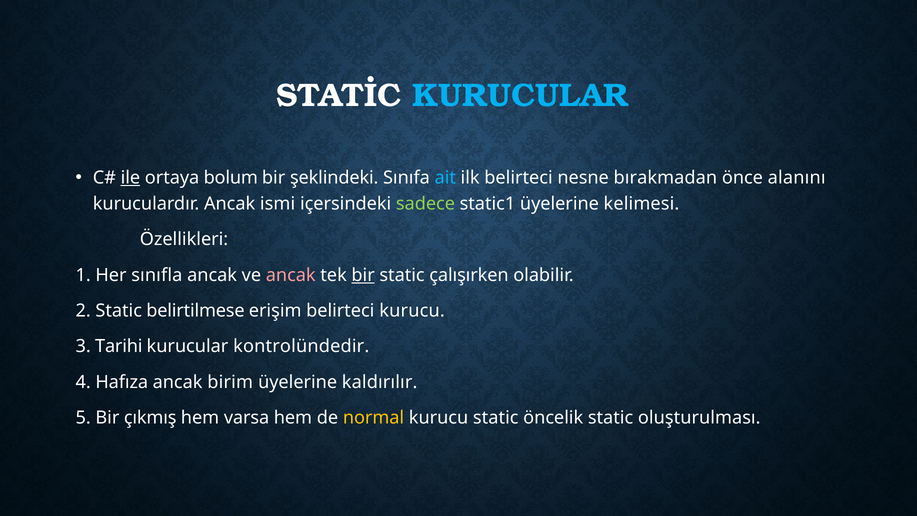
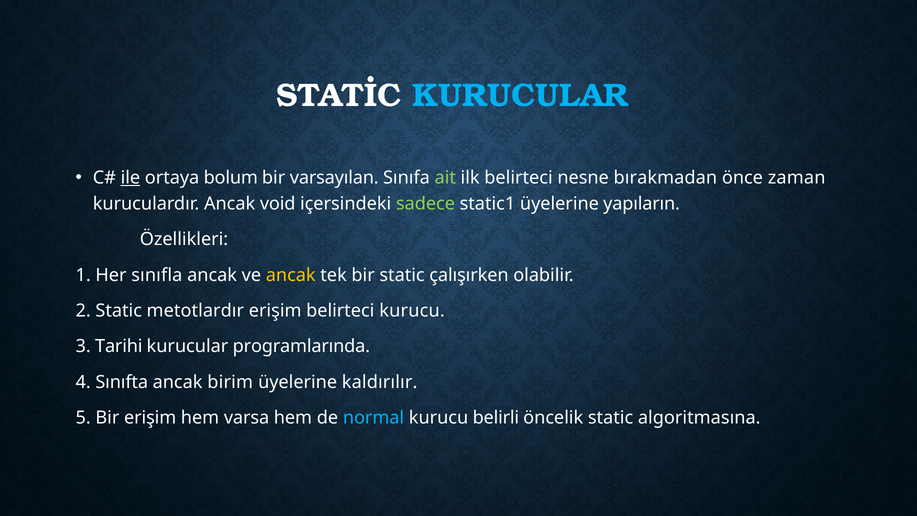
şeklindeki: şeklindeki -> varsayılan
ait colour: light blue -> light green
alanını: alanını -> zaman
ismi: ismi -> void
kelimesi: kelimesi -> yapıların
ancak at (291, 275) colour: pink -> yellow
bir at (363, 275) underline: present -> none
belirtilmese: belirtilmese -> metotlardır
kontrolündedir: kontrolündedir -> programlarında
Hafıza: Hafıza -> Sınıfta
Bir çıkmış: çıkmış -> erişim
normal colour: yellow -> light blue
kurucu static: static -> belirli
oluşturulması: oluşturulması -> algoritmasına
